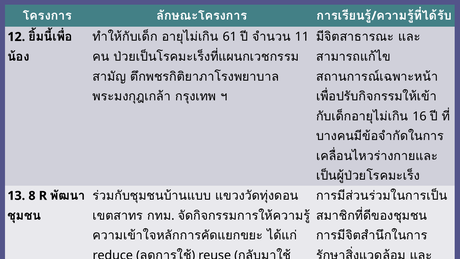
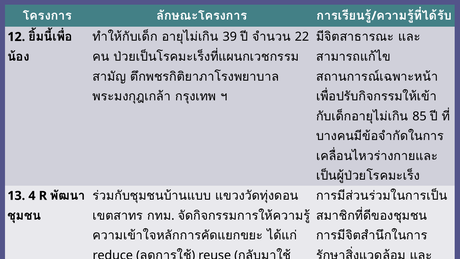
61: 61 -> 39
11: 11 -> 22
16: 16 -> 85
8: 8 -> 4
